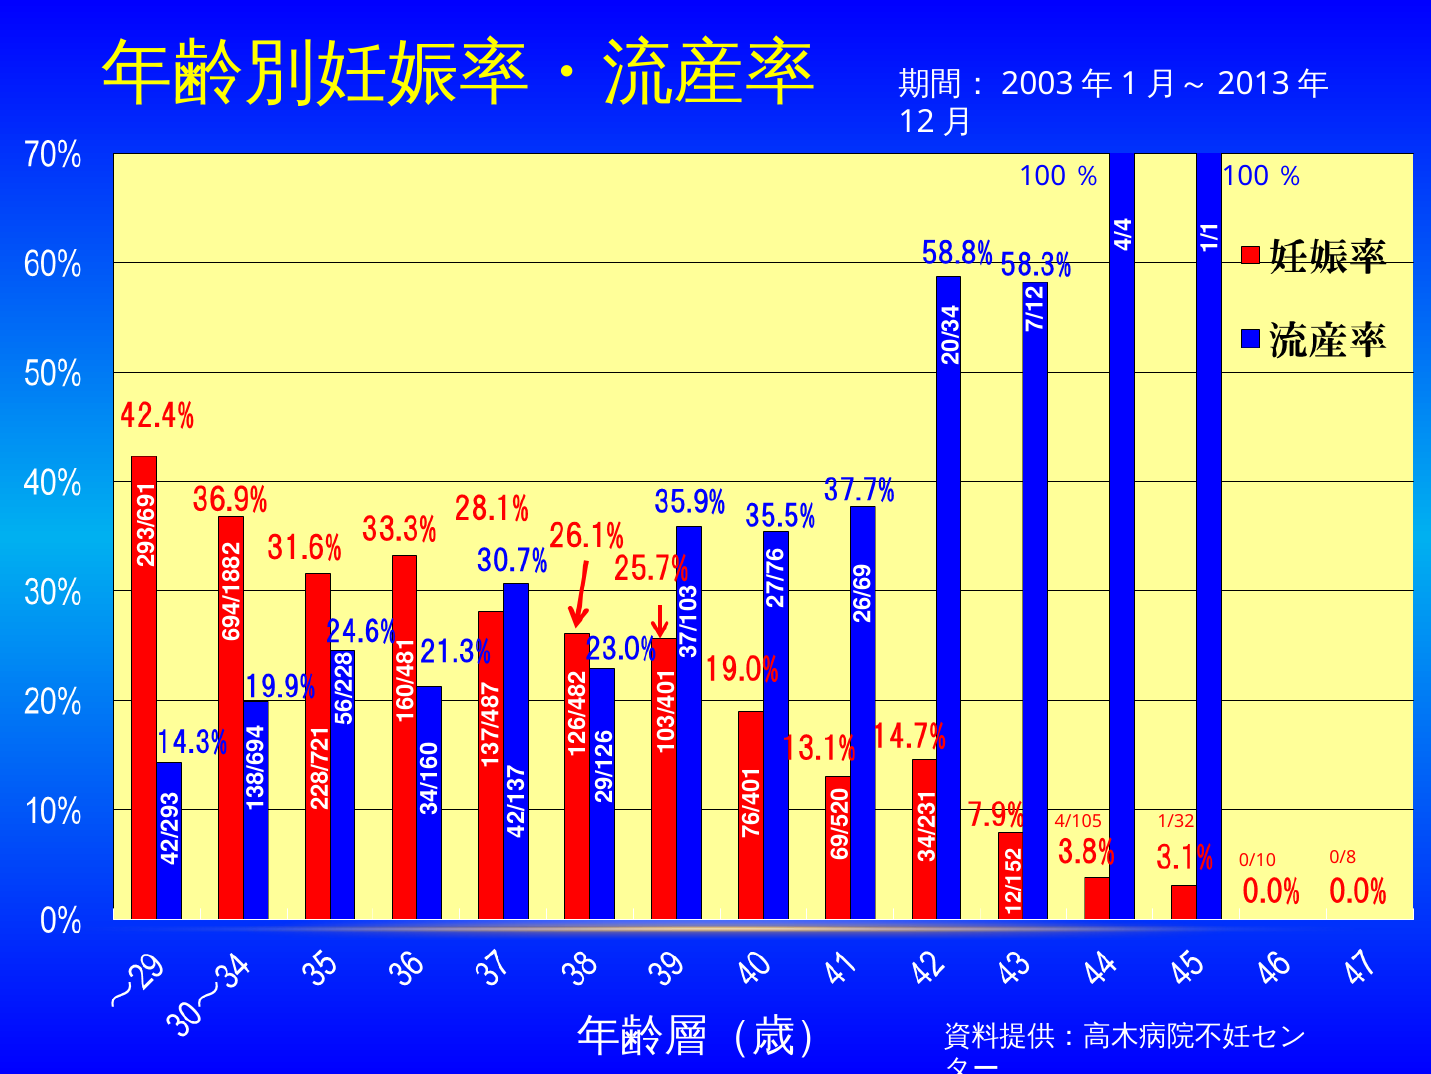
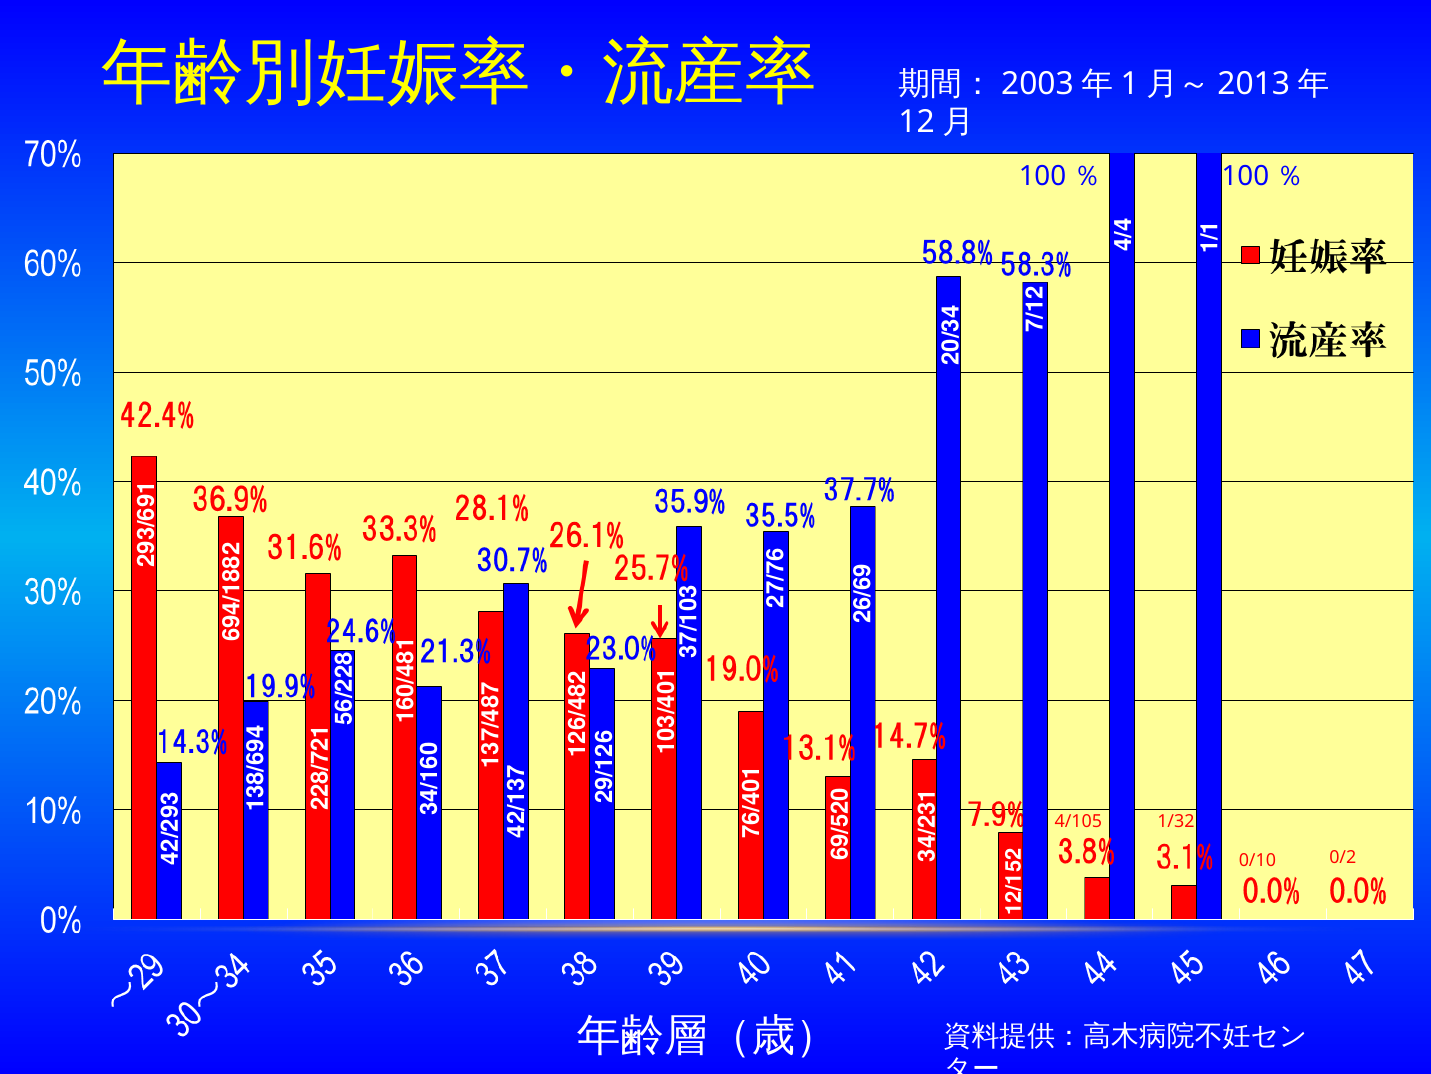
0/8: 0/8 -> 0/2
